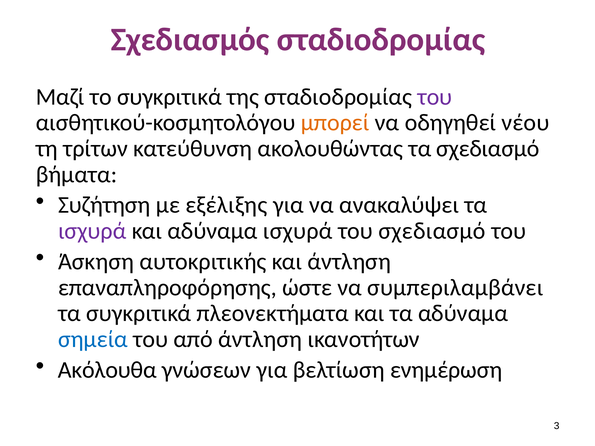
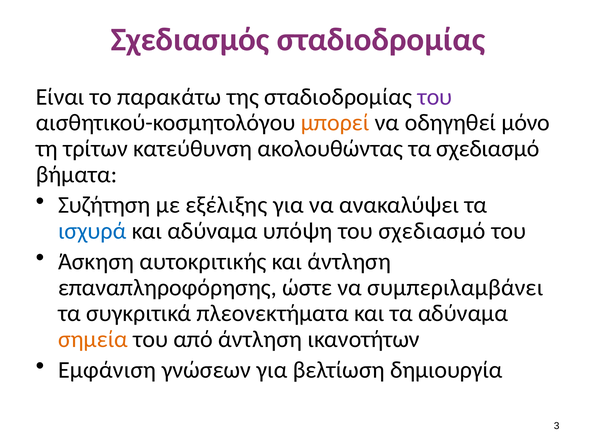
Μαζί: Μαζί -> Είναι
το συγκριτικά: συγκριτικά -> παρακάτω
νέου: νέου -> μόνο
ισχυρά at (92, 231) colour: purple -> blue
αδύναμα ισχυρά: ισχυρά -> υπόψη
σημεία colour: blue -> orange
Ακόλουθα: Ακόλουθα -> Εμφάνιση
ενημέρωση: ενημέρωση -> δημιουργία
